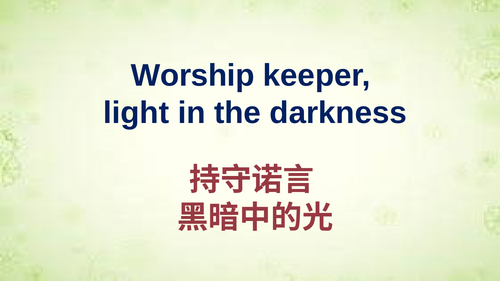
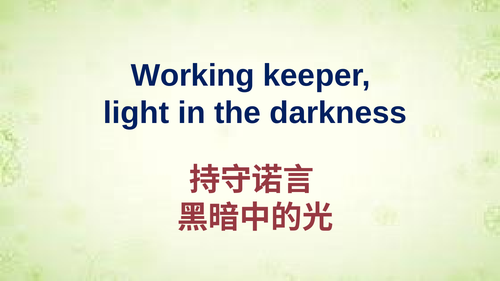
Worship: Worship -> Working
